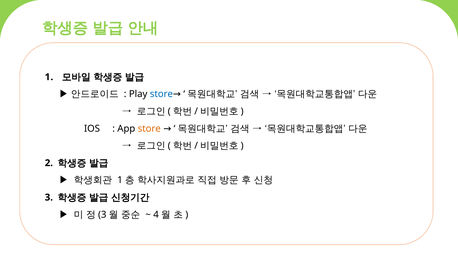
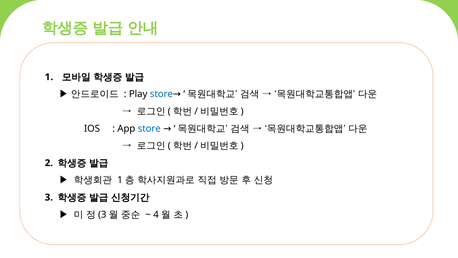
store at (149, 128) colour: orange -> blue
